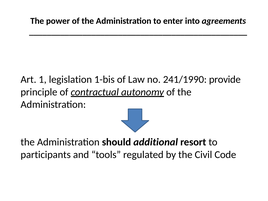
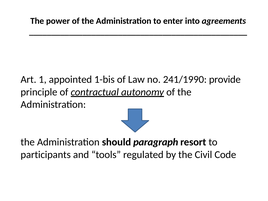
legislation: legislation -> appointed
additional: additional -> paragraph
